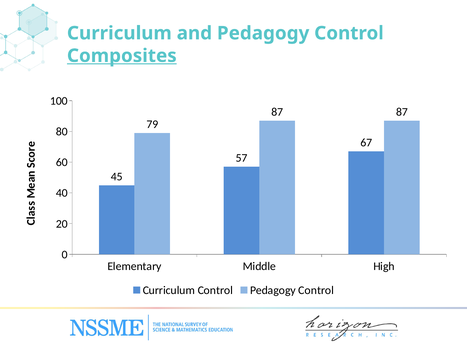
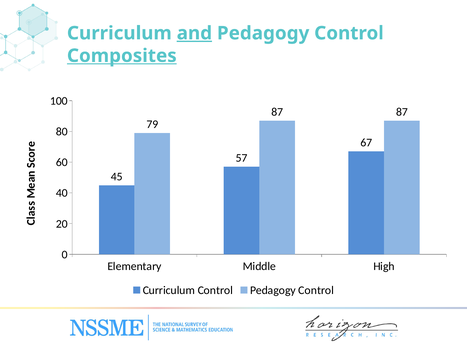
and underline: none -> present
